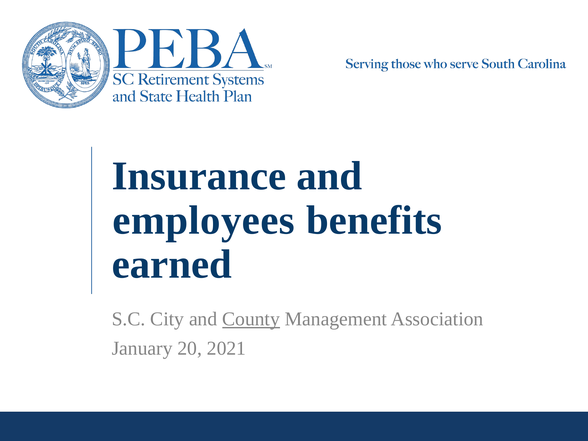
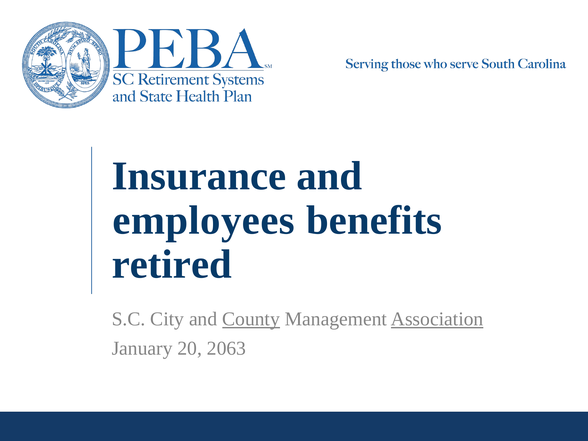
earned: earned -> retired
Association underline: none -> present
2021: 2021 -> 2063
